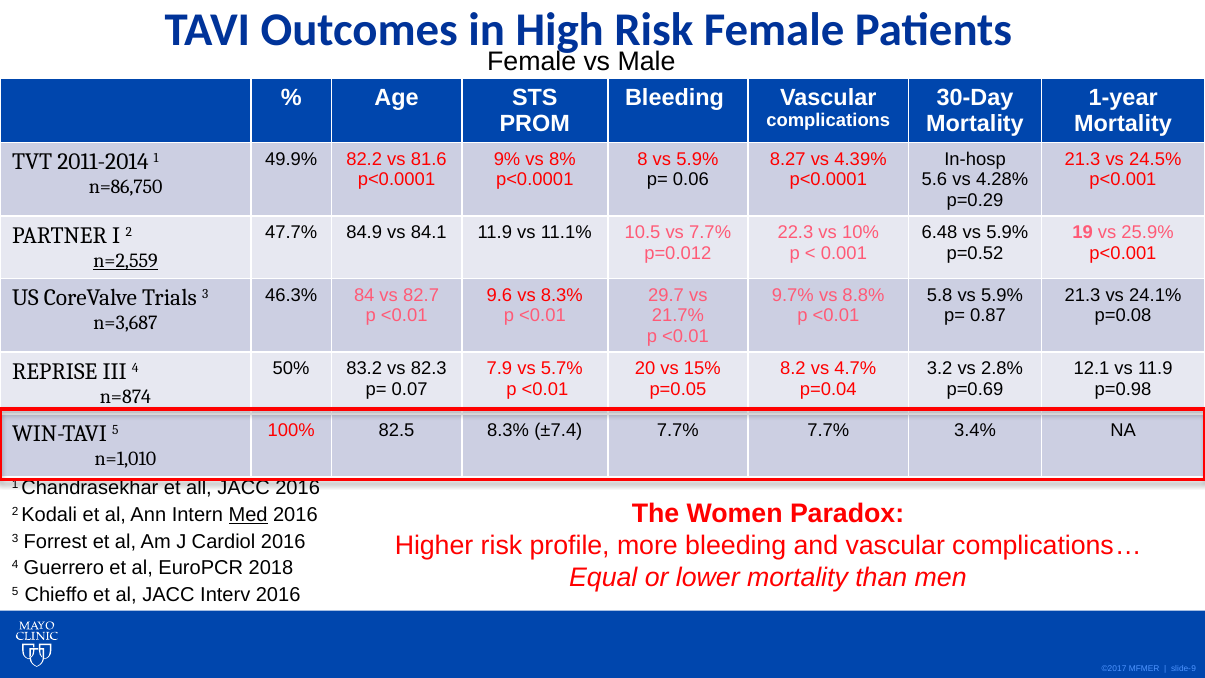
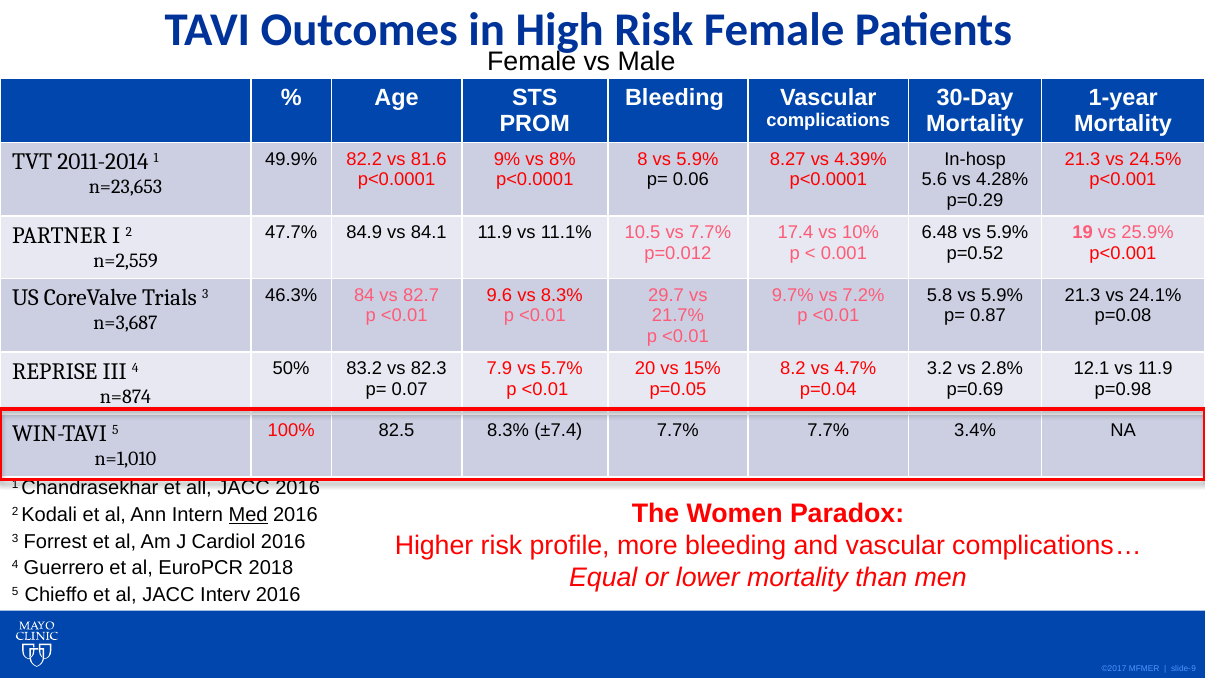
n=86,750: n=86,750 -> n=23,653
22.3: 22.3 -> 17.4
n=2,559 underline: present -> none
8.8%: 8.8% -> 7.2%
